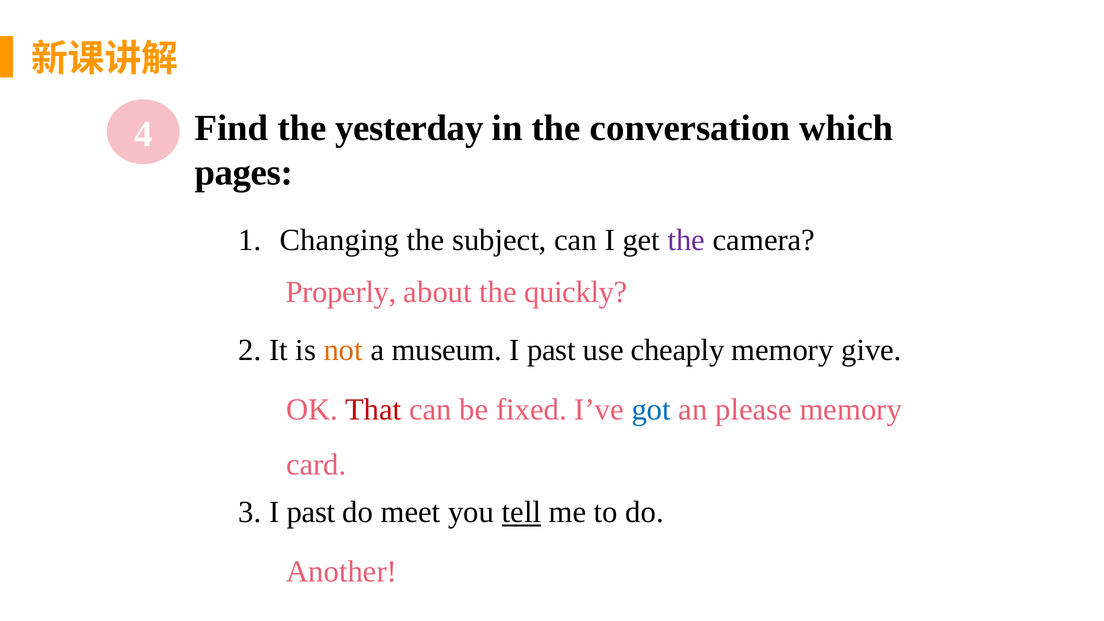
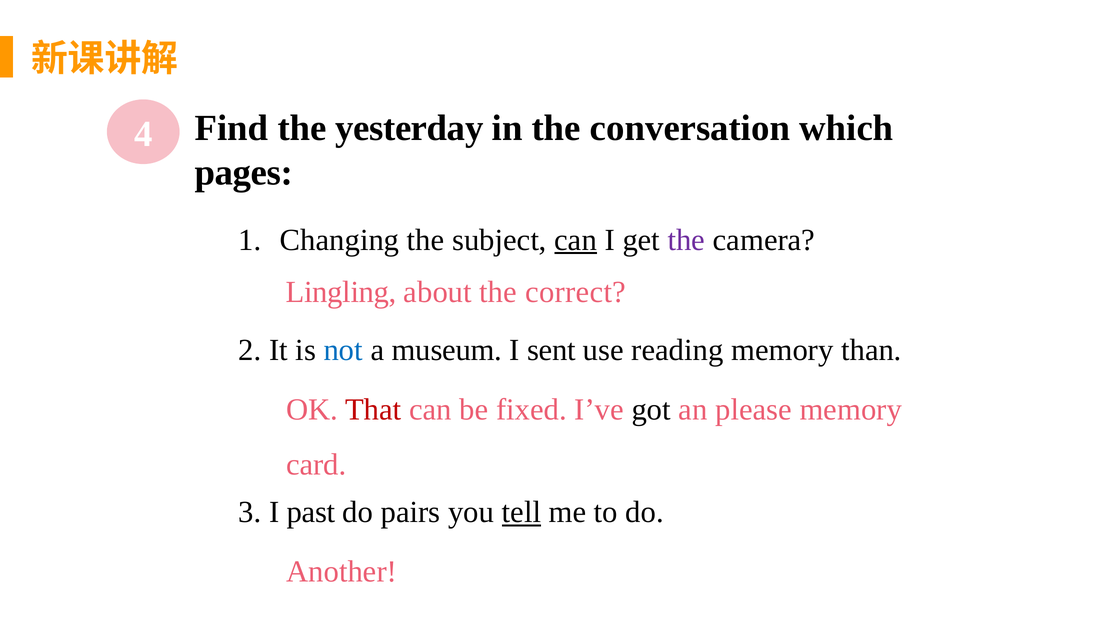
can at (576, 240) underline: none -> present
Properly: Properly -> Lingling
quickly: quickly -> correct
not colour: orange -> blue
past at (551, 350): past -> sent
cheaply: cheaply -> reading
give: give -> than
got colour: blue -> black
meet: meet -> pairs
